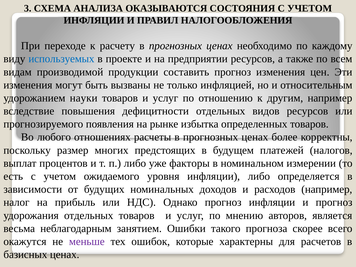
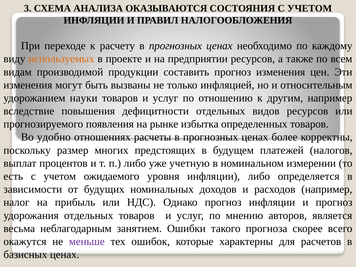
используемых colour: blue -> orange
любого: любого -> удобно
факторы: факторы -> учетную
